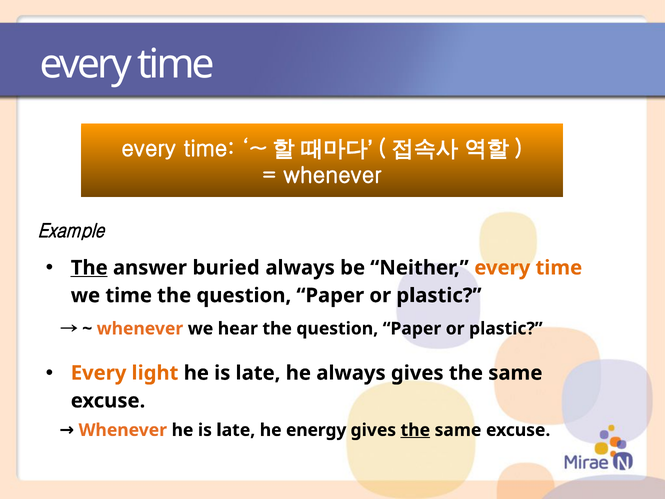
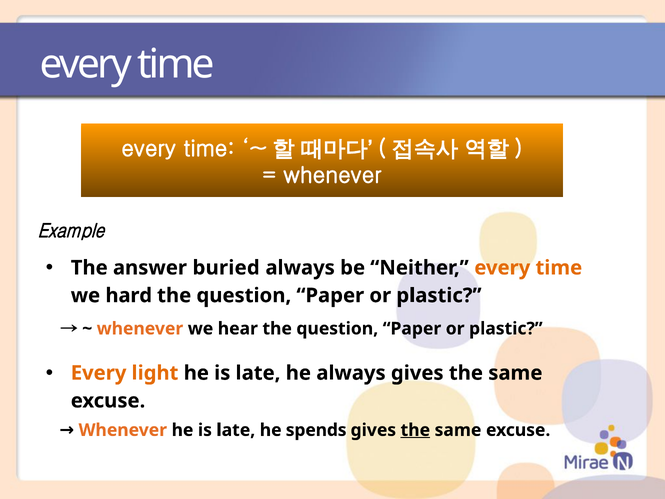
The at (89, 268) underline: present -> none
we time: time -> hard
energy: energy -> spends
